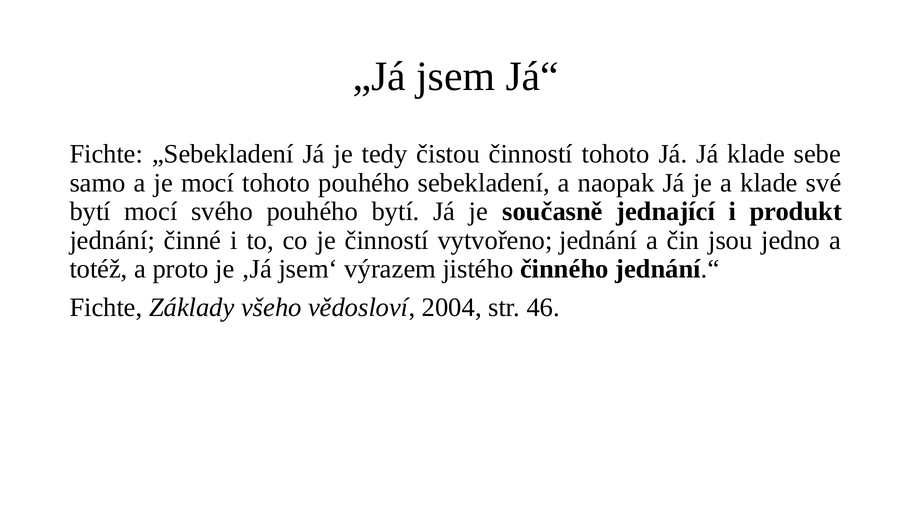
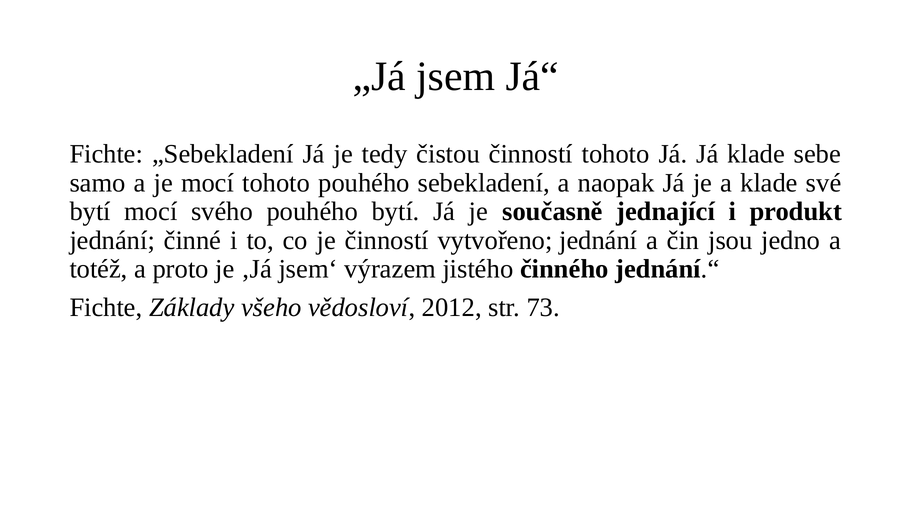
2004: 2004 -> 2012
46: 46 -> 73
